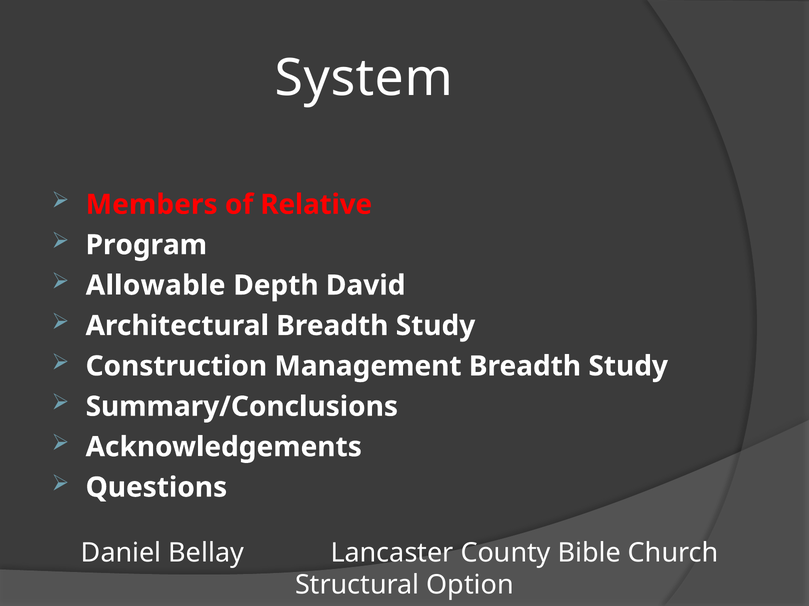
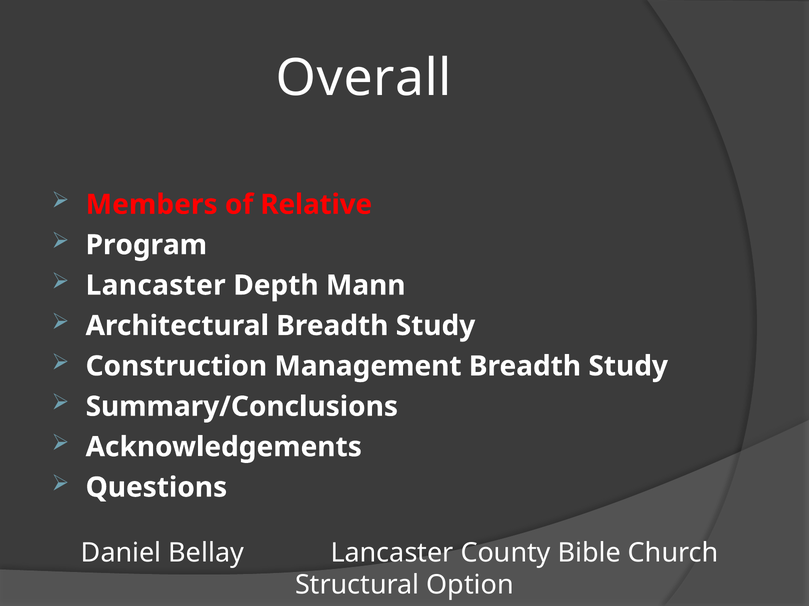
System: System -> Overall
Allowable at (156, 286): Allowable -> Lancaster
David: David -> Mann
